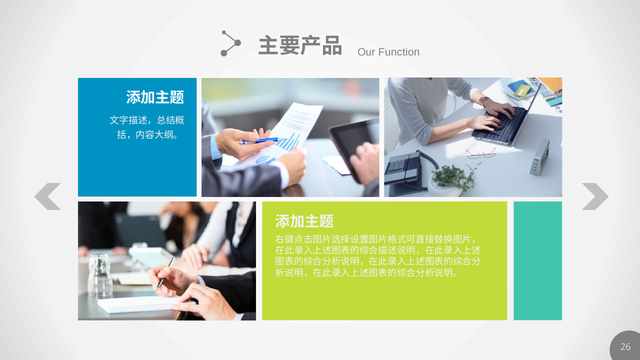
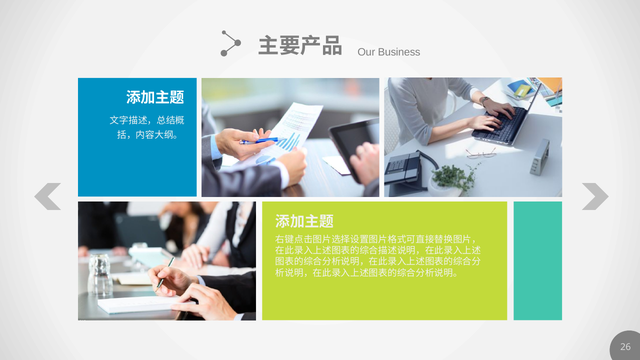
Function: Function -> Business
